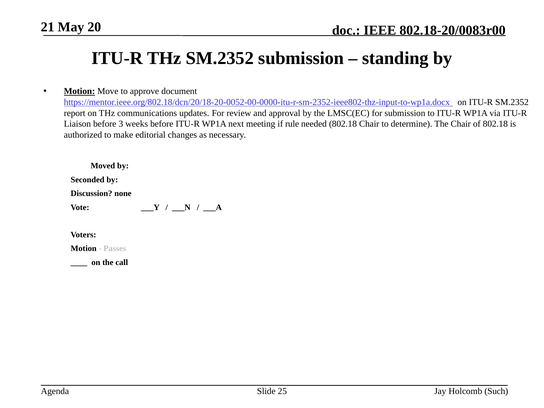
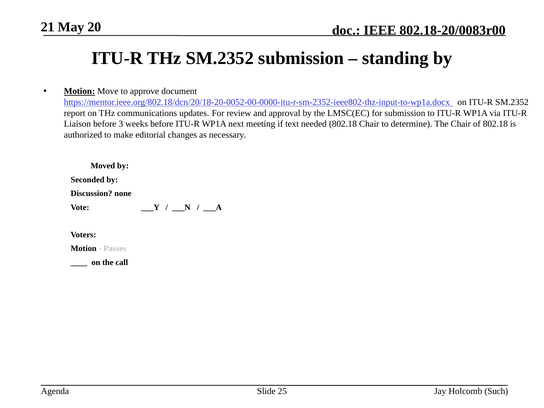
rule: rule -> text
